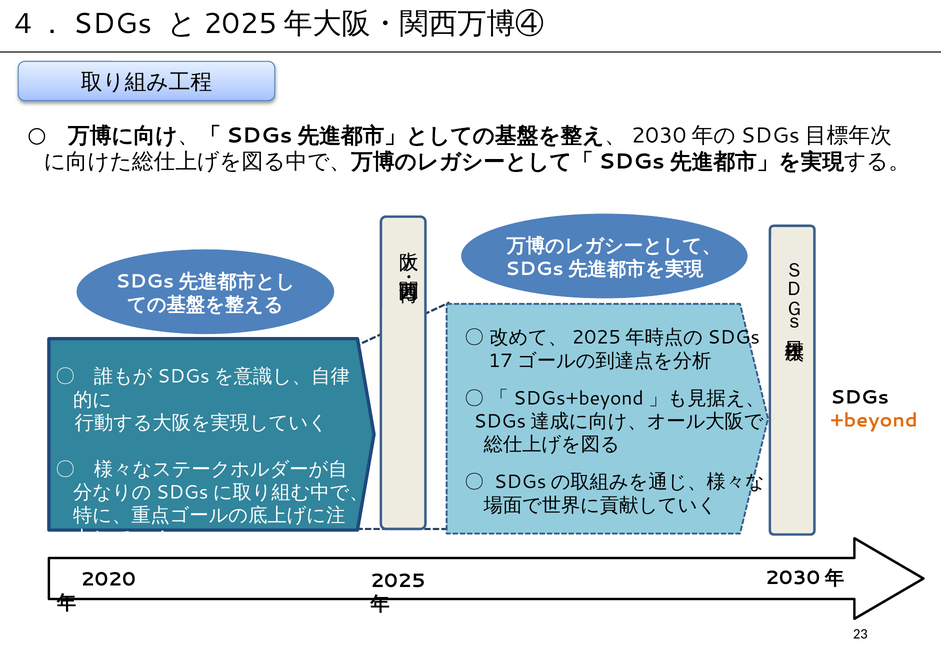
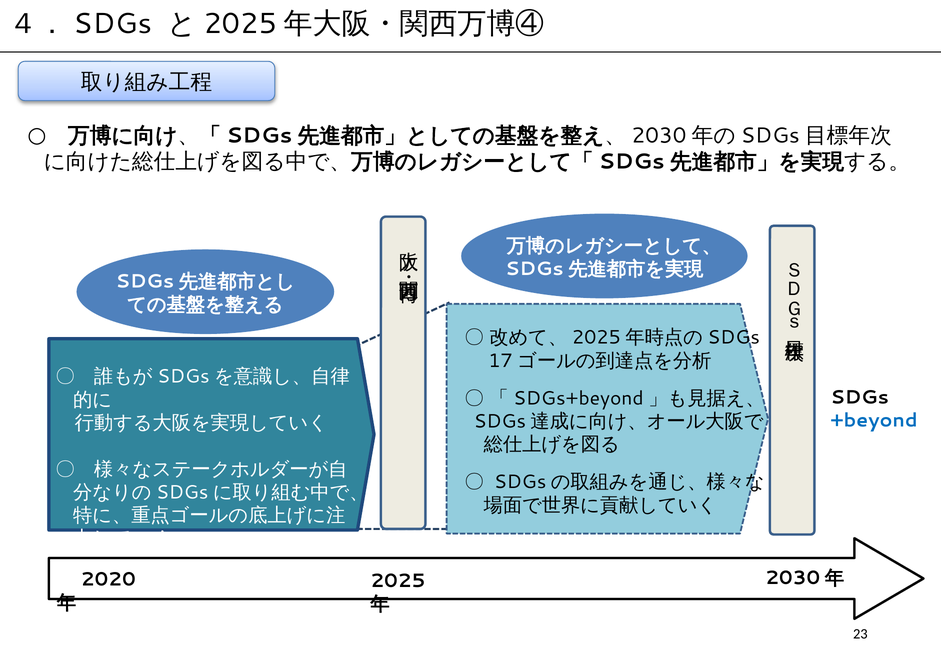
+beyond colour: orange -> blue
